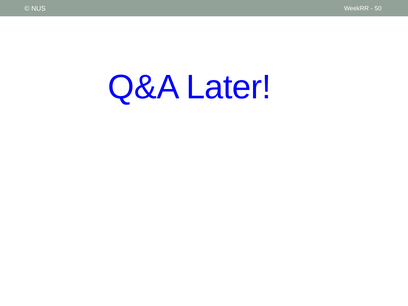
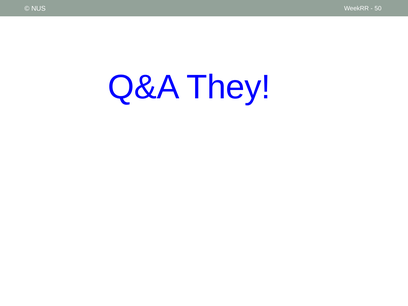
Later: Later -> They
